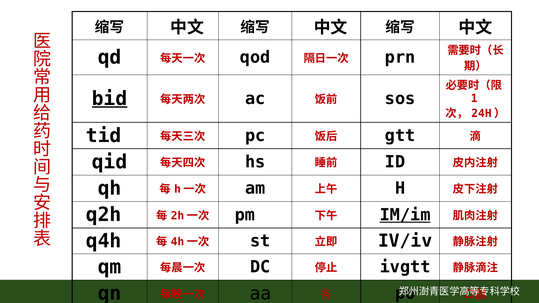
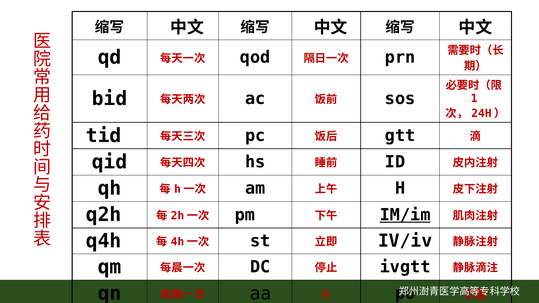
bid underline: present -> none
